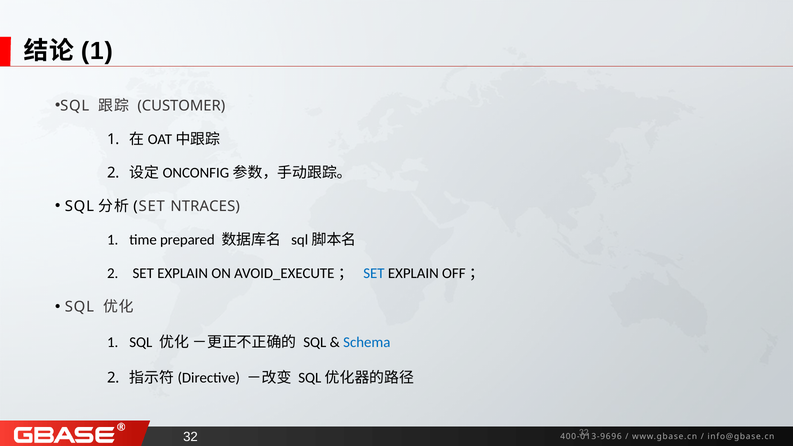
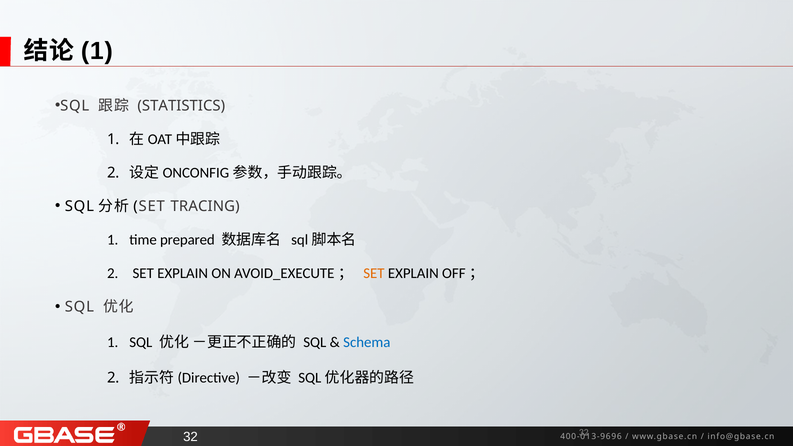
CUSTOMER: CUSTOMER -> STATISTICS
NTRACES: NTRACES -> TRACING
SET at (374, 273) colour: blue -> orange
